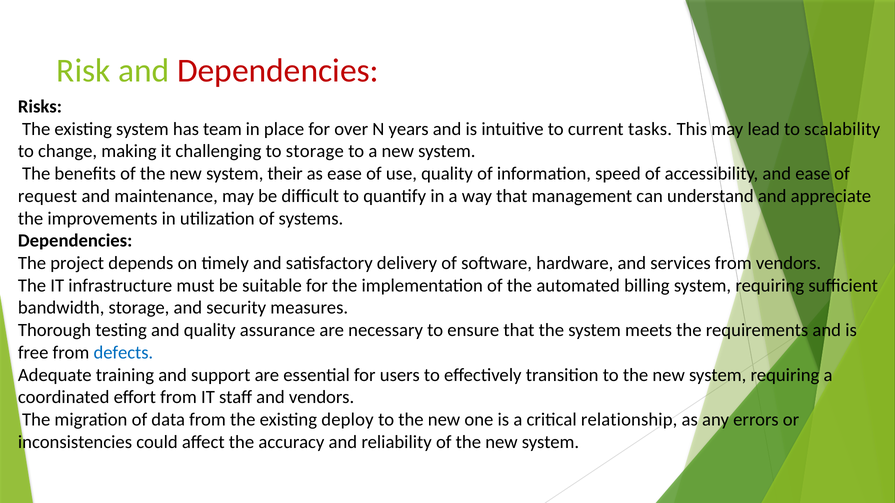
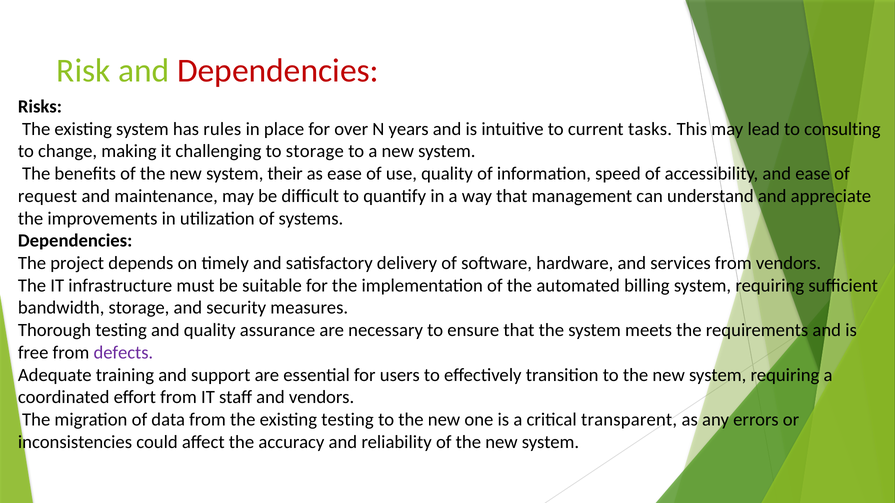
team: team -> rules
scalability: scalability -> consulting
defects colour: blue -> purple
existing deploy: deploy -> testing
relationship: relationship -> transparent
